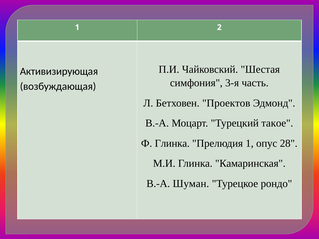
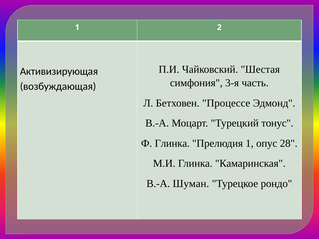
Проектов: Проектов -> Процессе
такое: такое -> тонус
